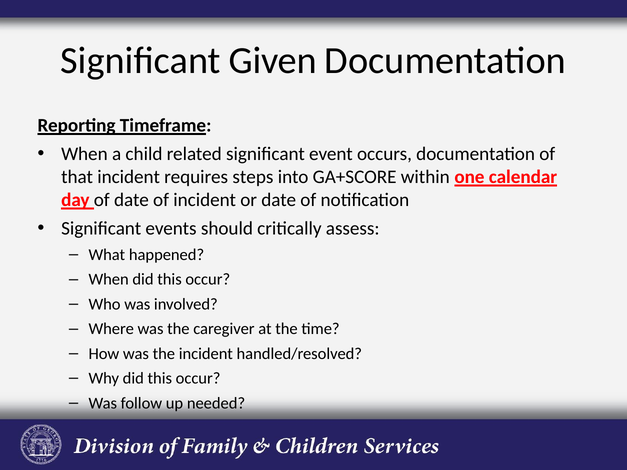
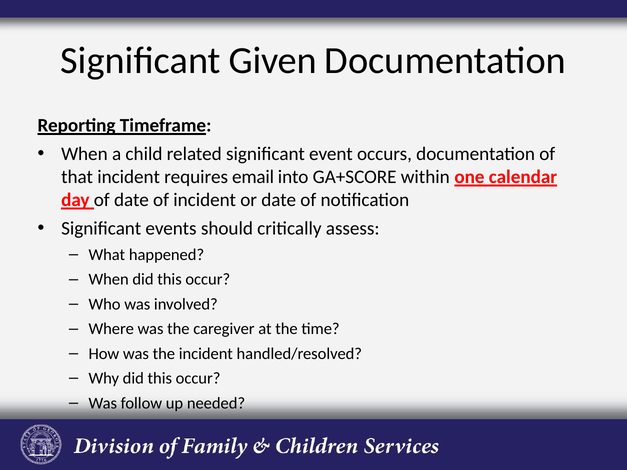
steps: steps -> email
